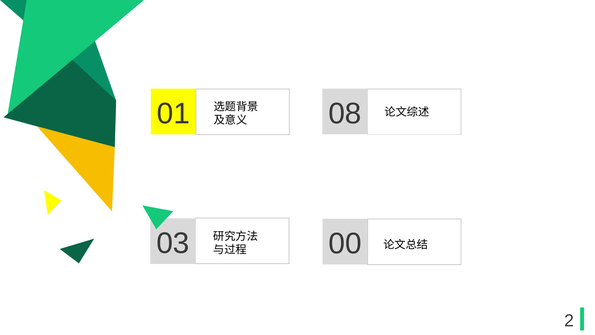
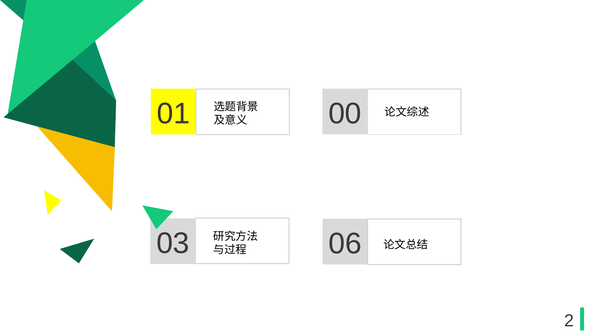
08: 08 -> 00
00: 00 -> 06
